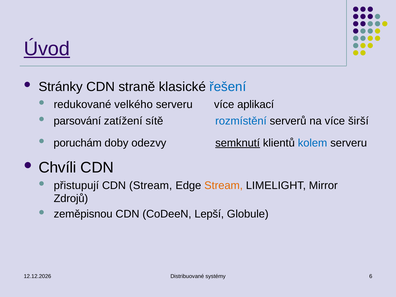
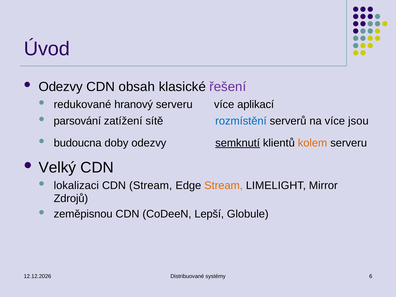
Úvod underline: present -> none
Stránky at (61, 87): Stránky -> Odezvy
straně: straně -> obsah
řešení colour: blue -> purple
velkého: velkého -> hranový
širší: širší -> jsou
poruchám: poruchám -> budoucna
kolem colour: blue -> orange
Chvíli: Chvíli -> Velký
přistupují: přistupují -> lokalizaci
